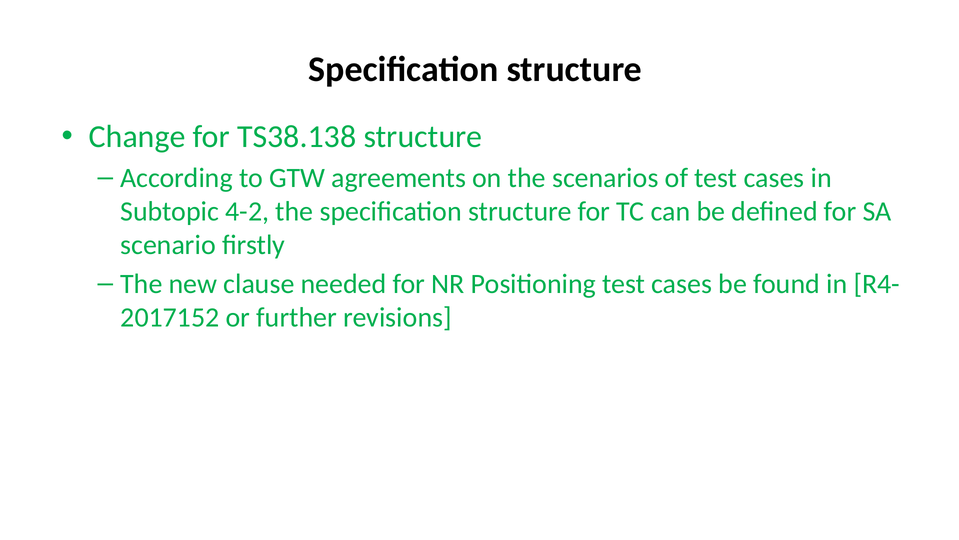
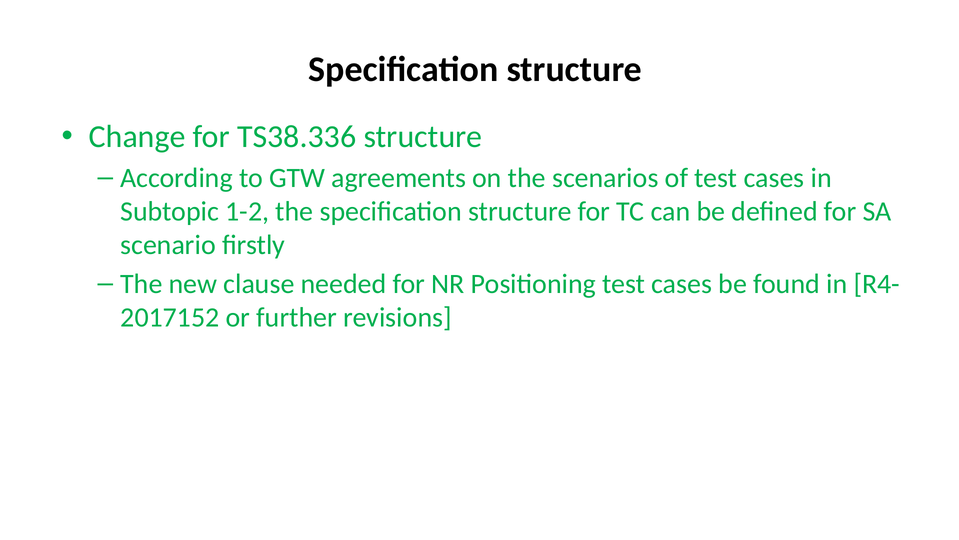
TS38.138: TS38.138 -> TS38.336
4-2: 4-2 -> 1-2
